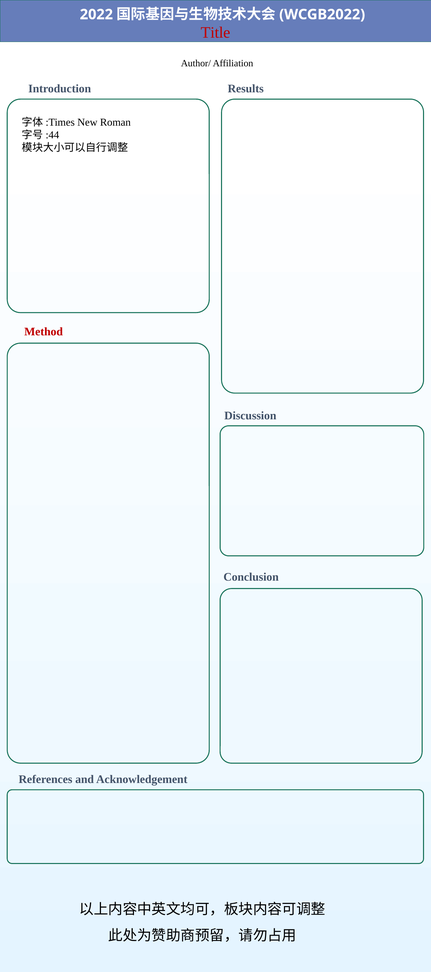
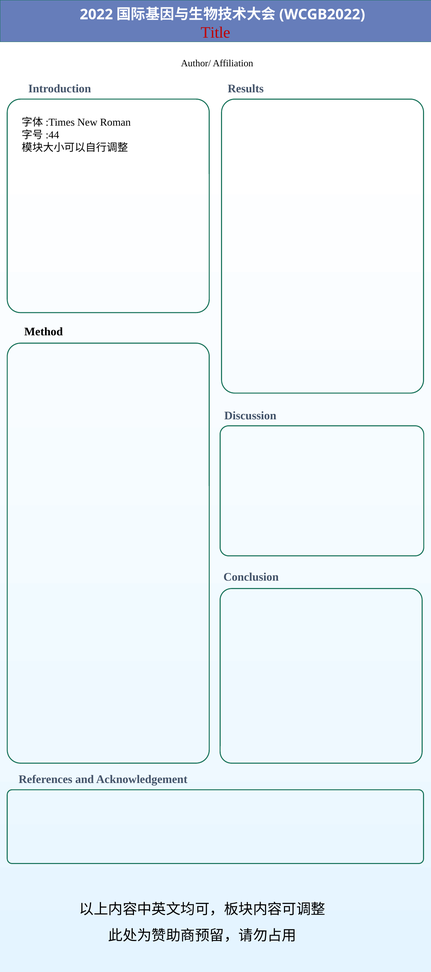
Method colour: red -> black
